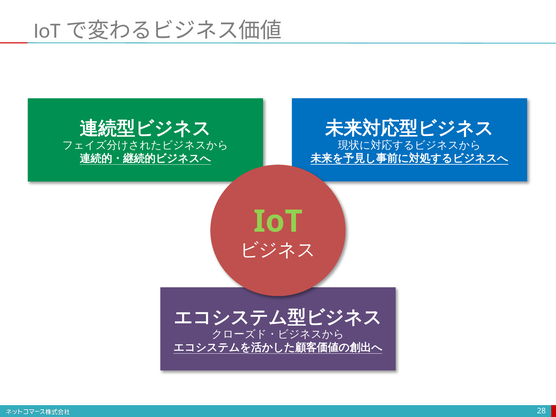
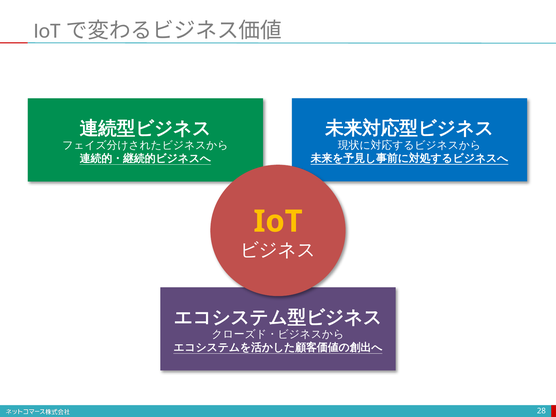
IoT colour: light green -> yellow
